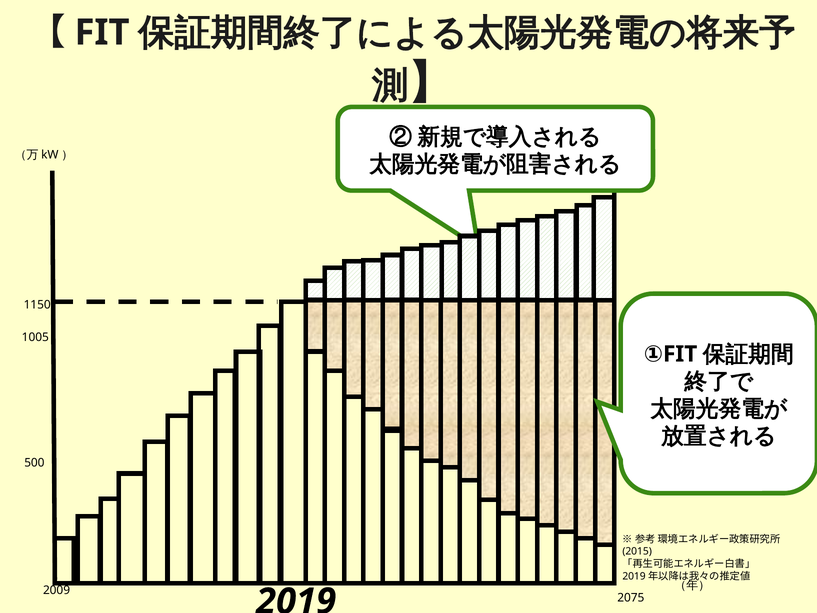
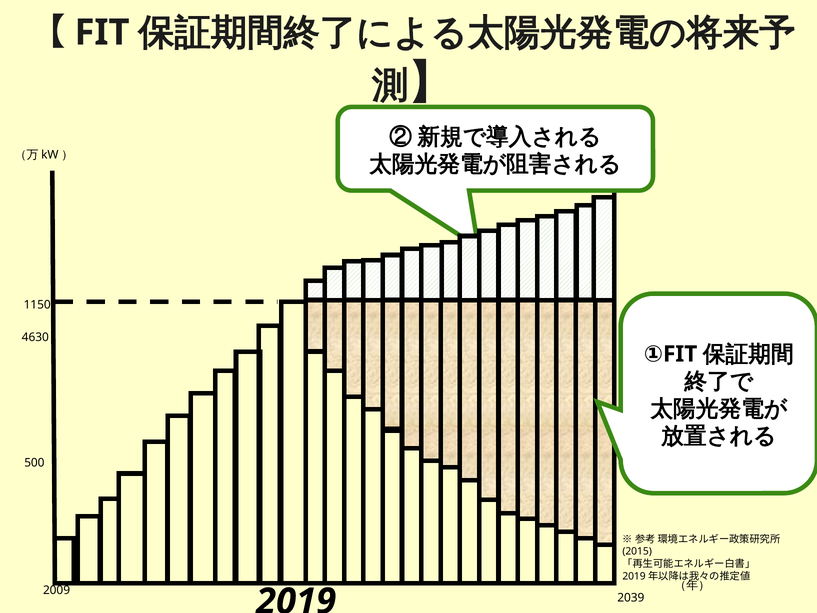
1005: 1005 -> 4630
2075: 2075 -> 2039
